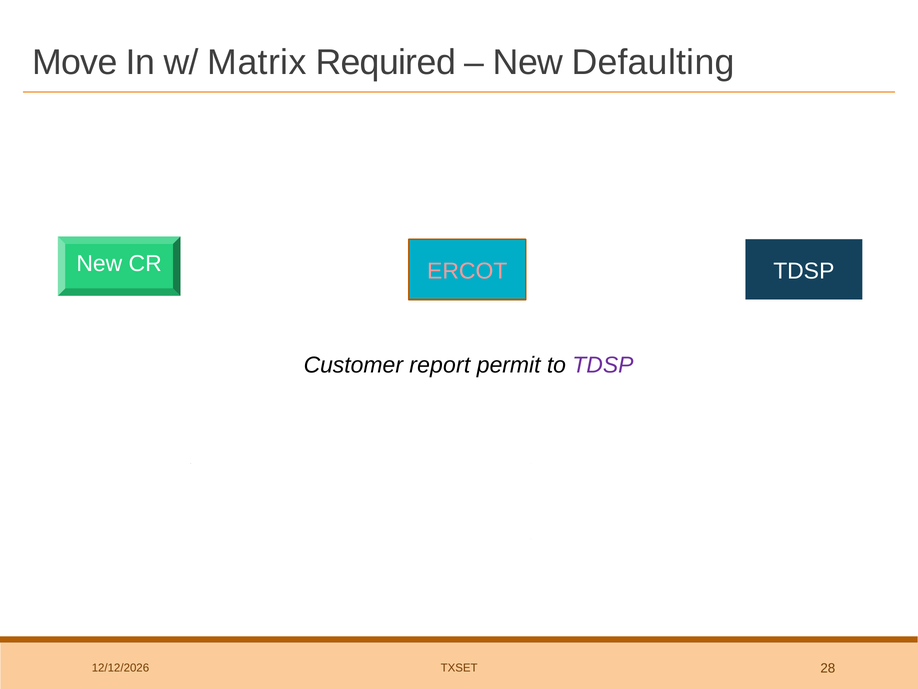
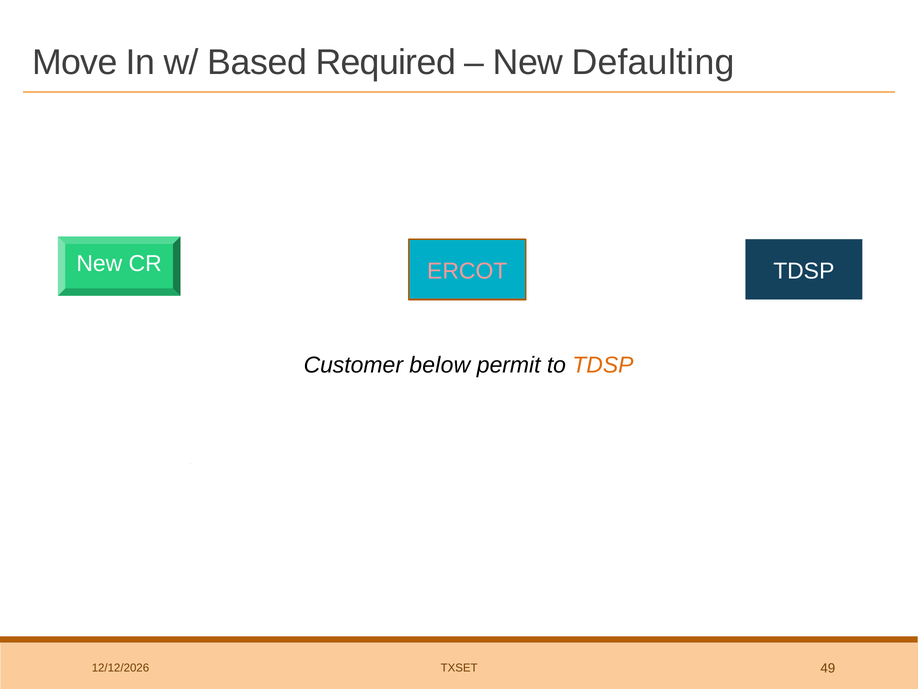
Matrix: Matrix -> Based
report: report -> below
TDSP at (603, 365) colour: purple -> orange
28: 28 -> 49
